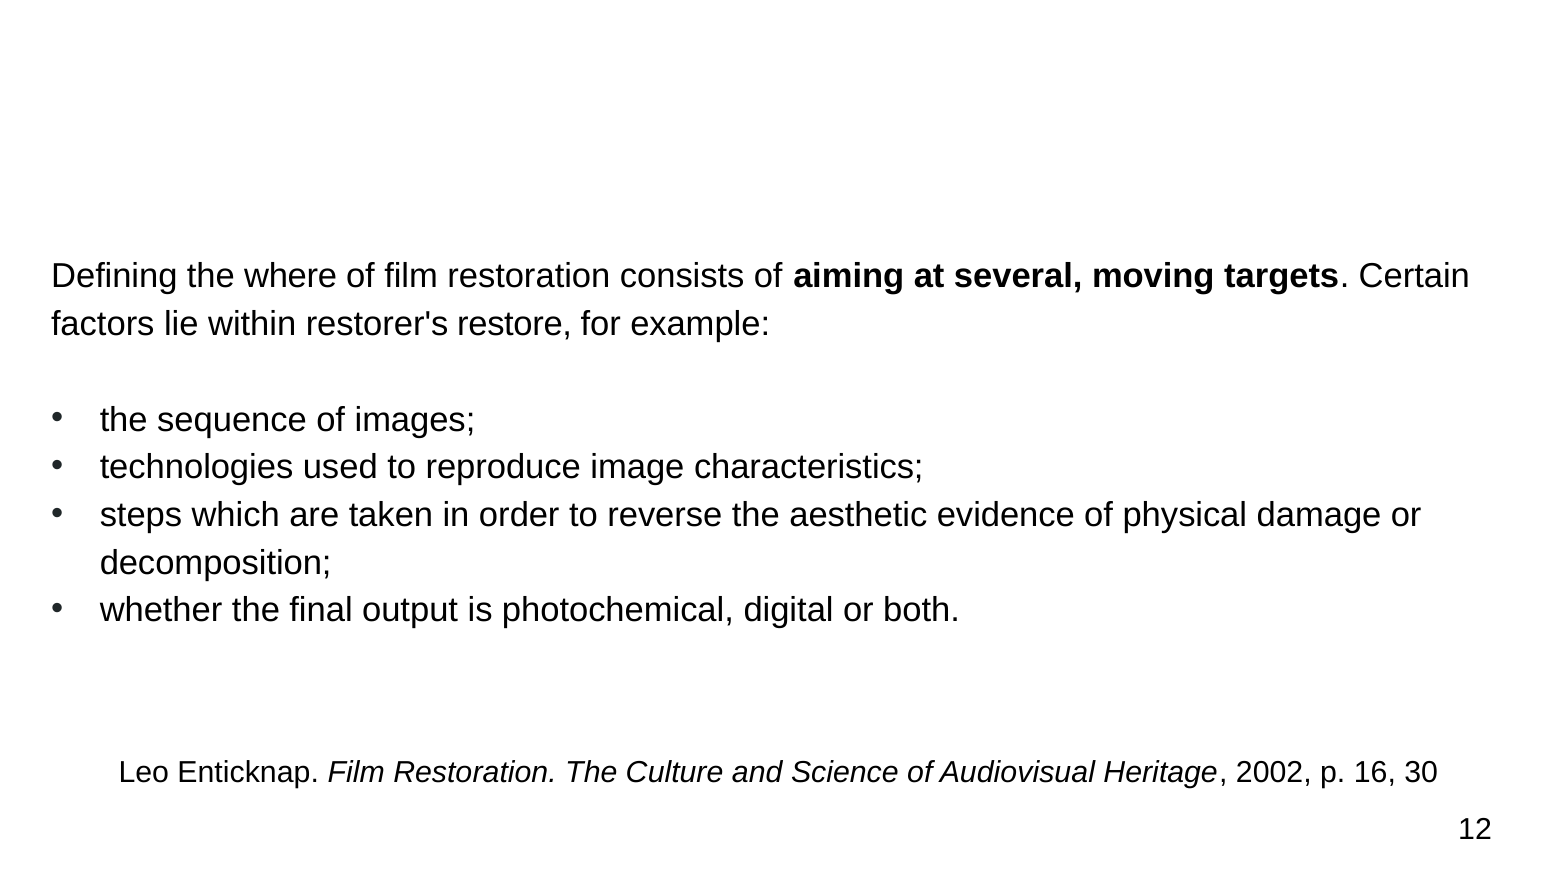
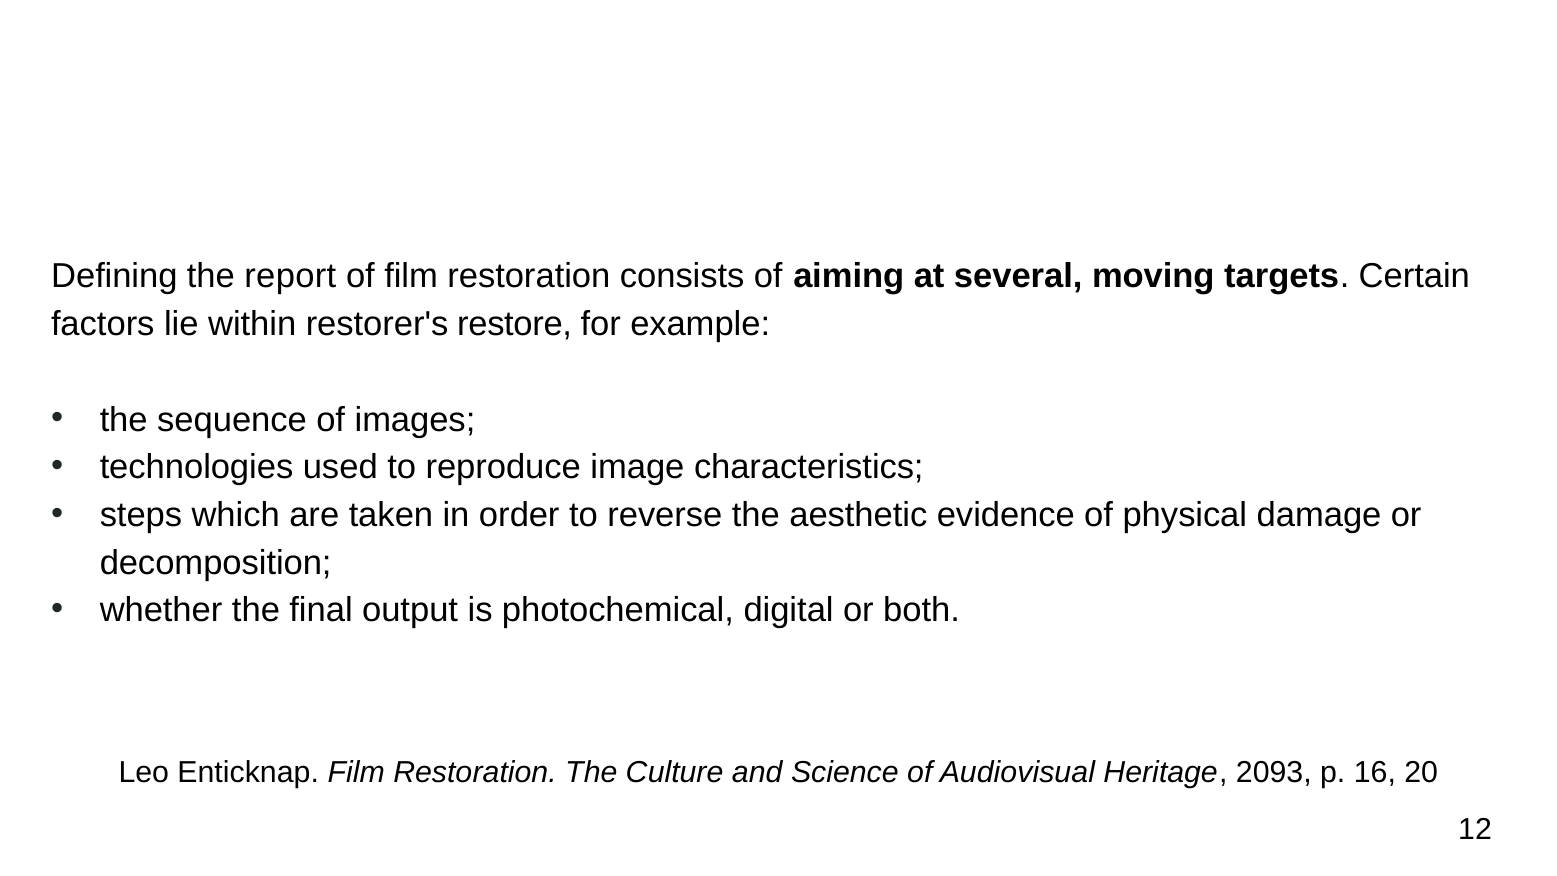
where: where -> report
2002: 2002 -> 2093
30: 30 -> 20
